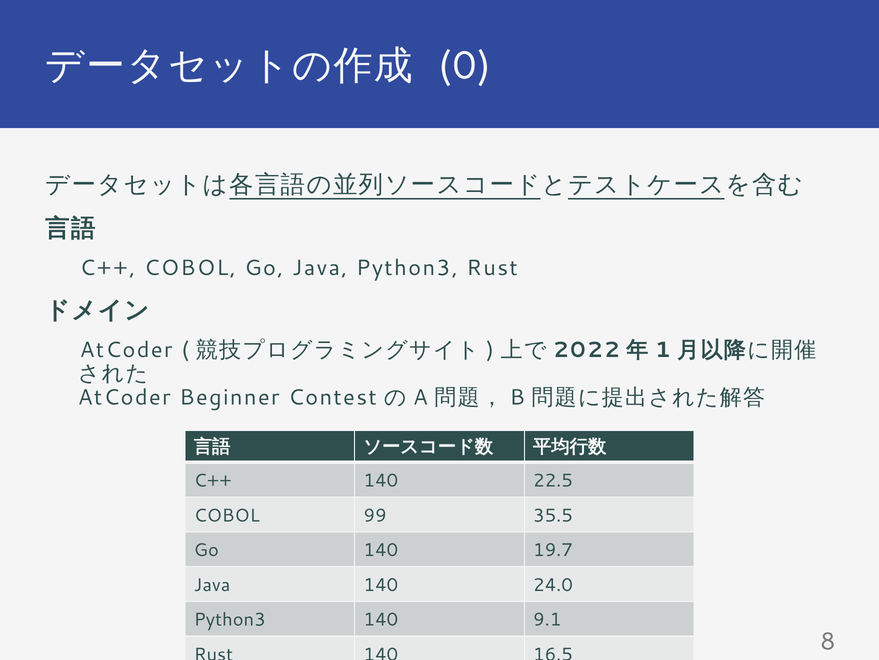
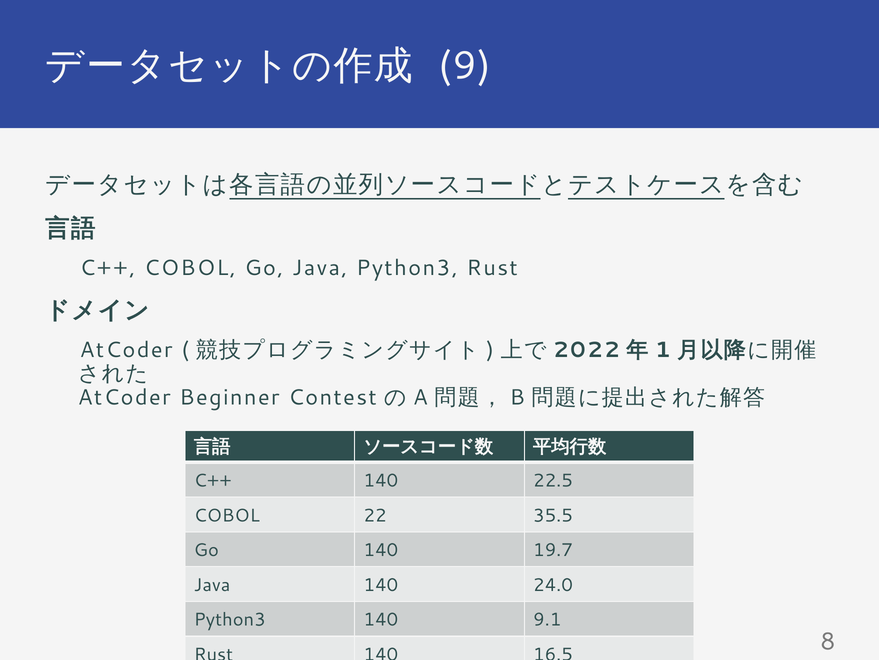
0: 0 -> 9
99: 99 -> 22
